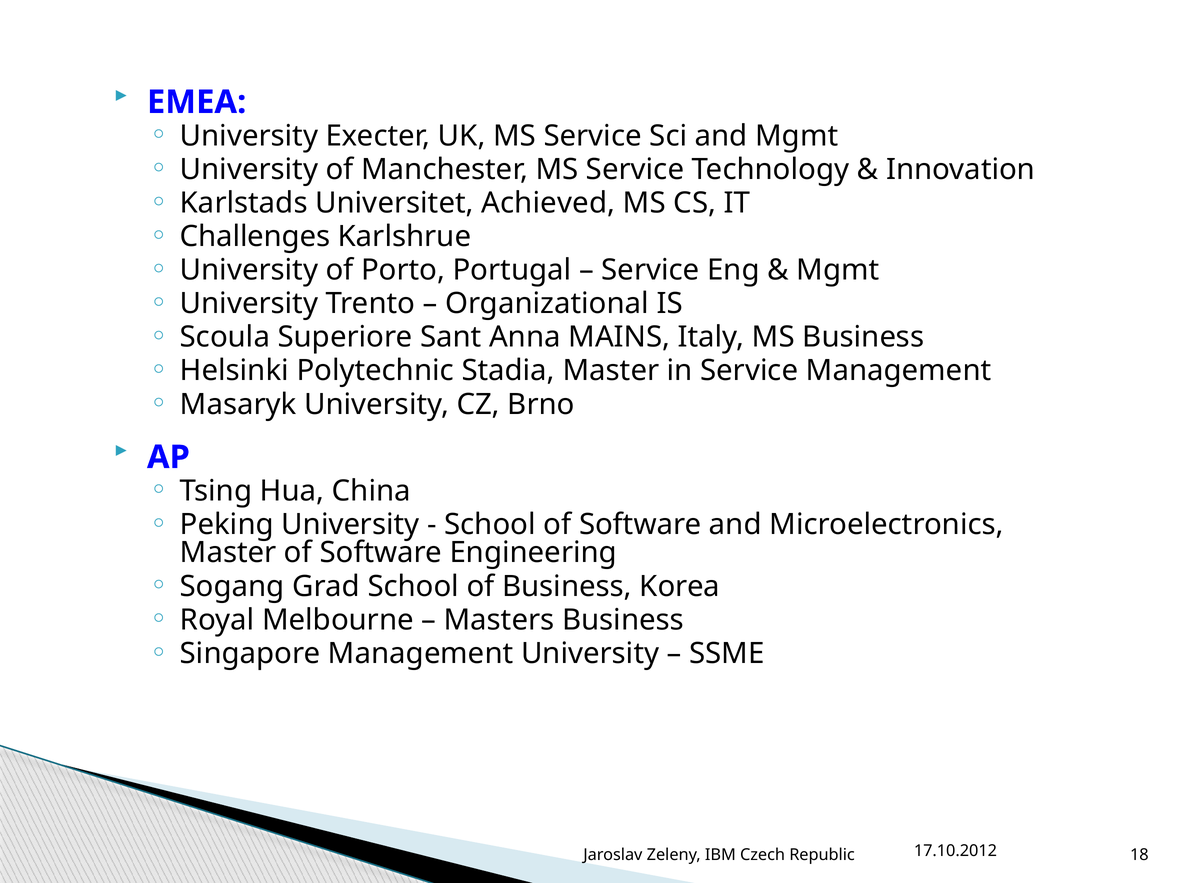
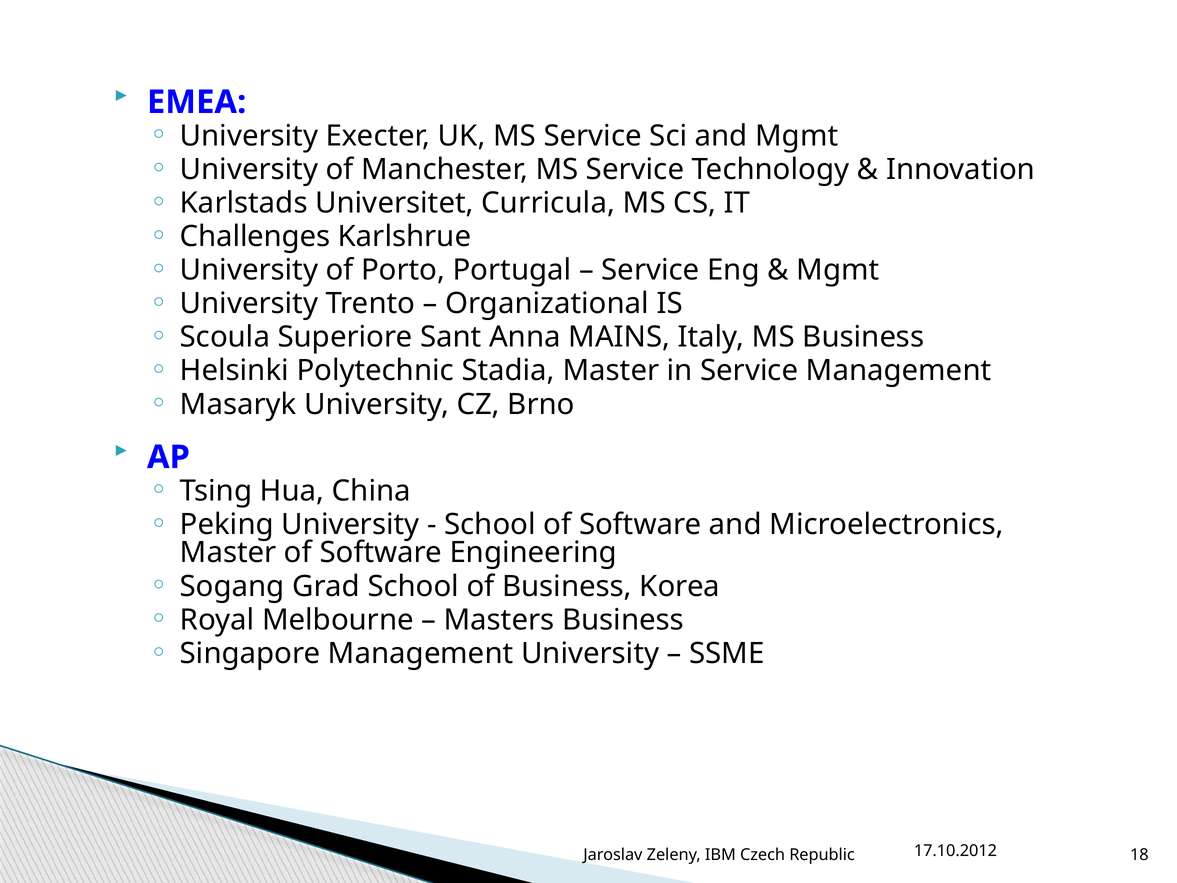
Achieved: Achieved -> Curricula
